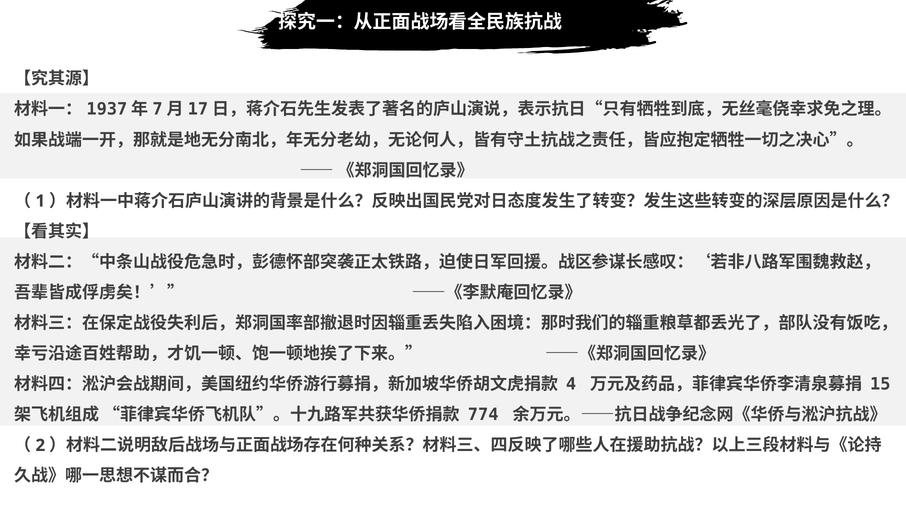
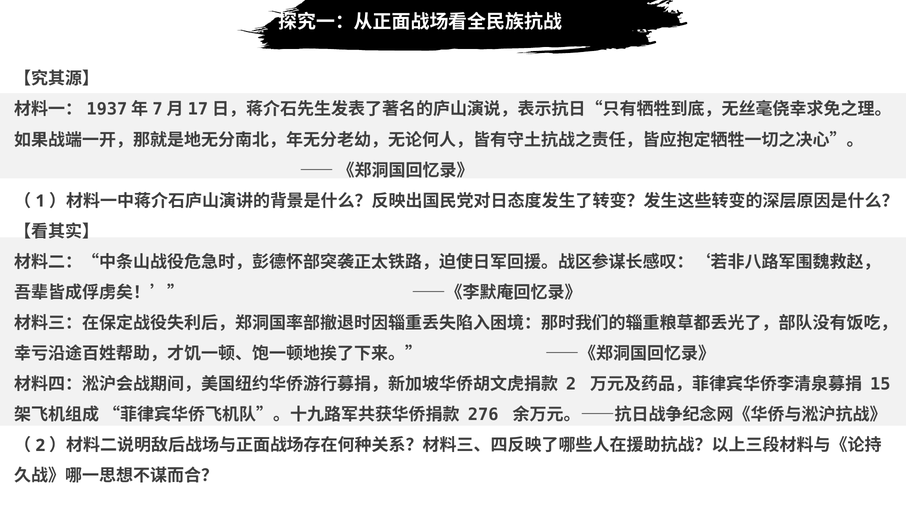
4 at (571, 385): 4 -> 2
774: 774 -> 276
